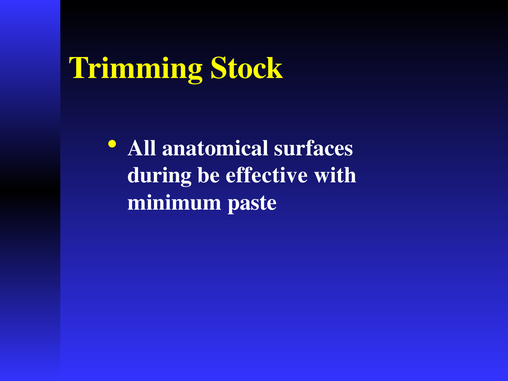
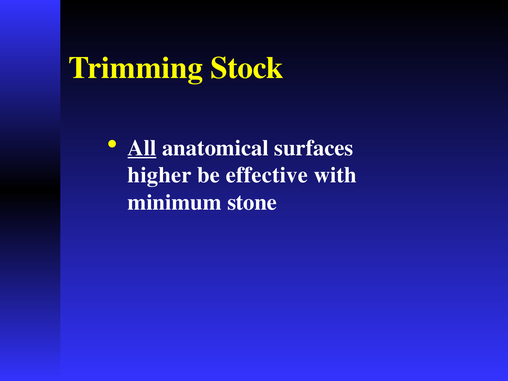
All underline: none -> present
during: during -> higher
paste: paste -> stone
